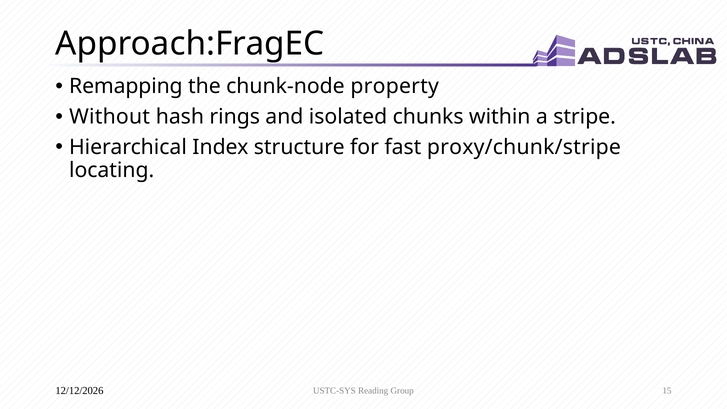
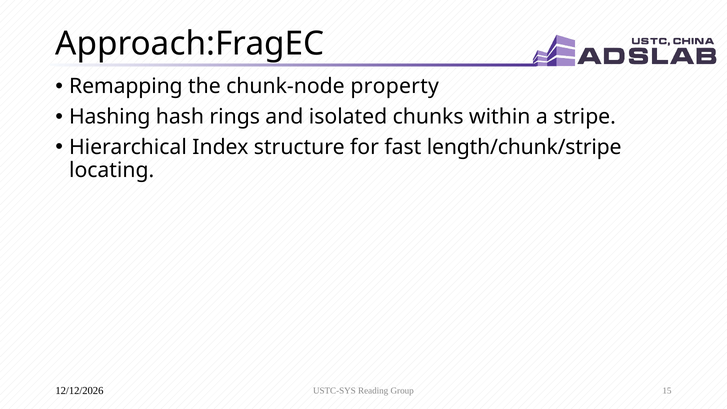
Without: Without -> Hashing
proxy/chunk/stripe: proxy/chunk/stripe -> length/chunk/stripe
